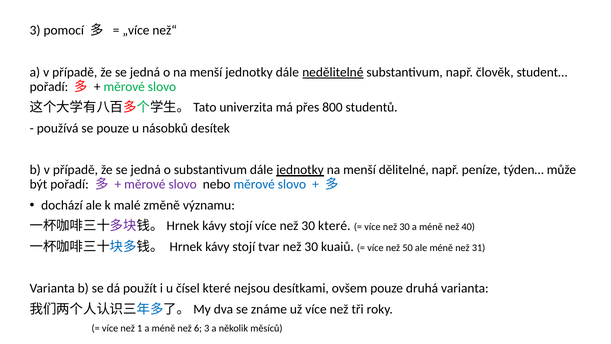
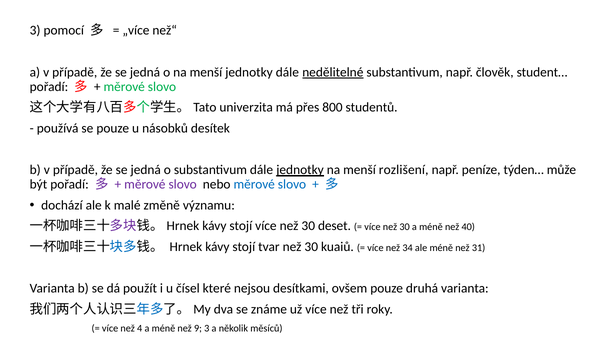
dělitelné: dělitelné -> rozlišení
30 které: které -> deset
50: 50 -> 34
1: 1 -> 4
6: 6 -> 9
